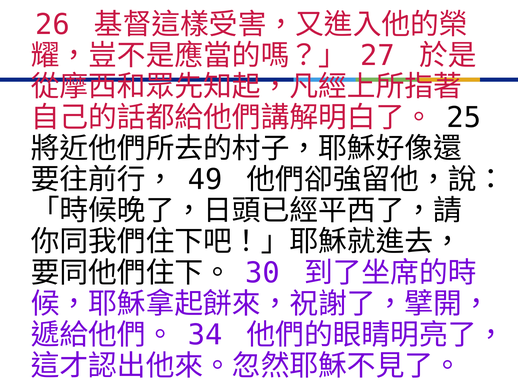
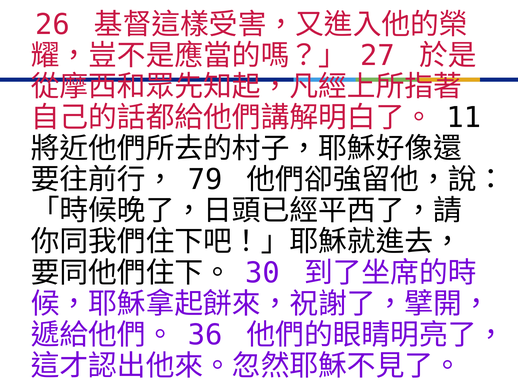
25: 25 -> 11
49: 49 -> 79
34: 34 -> 36
